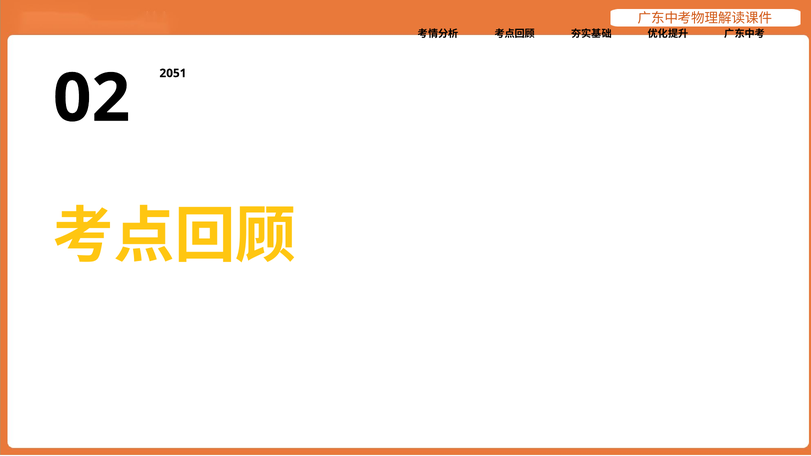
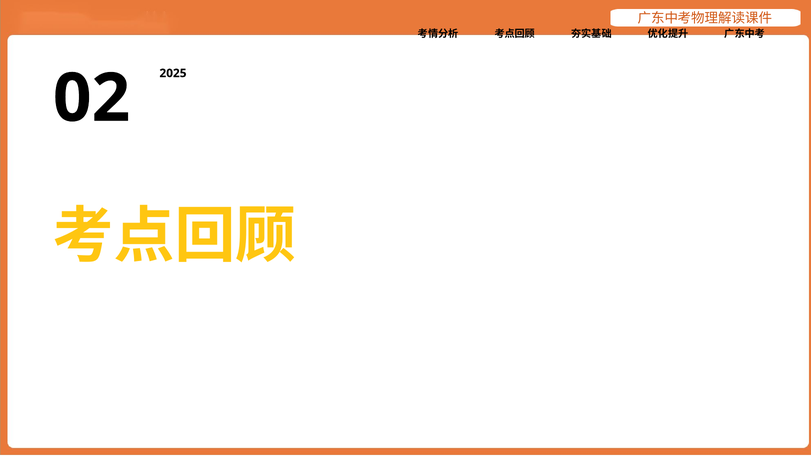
2051: 2051 -> 2025
